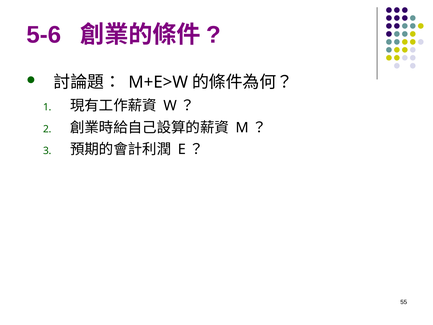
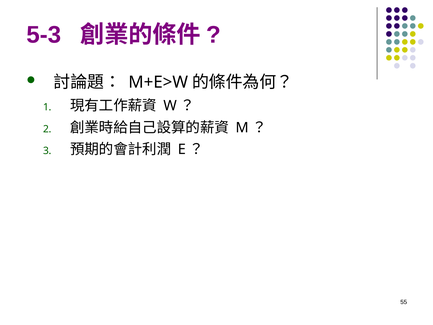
5-6: 5-6 -> 5-3
